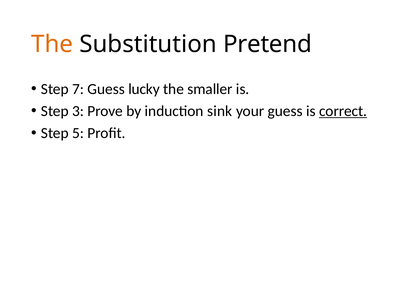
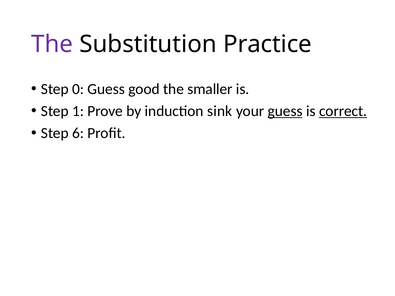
The at (52, 44) colour: orange -> purple
Pretend: Pretend -> Practice
7: 7 -> 0
lucky: lucky -> good
3: 3 -> 1
guess at (285, 111) underline: none -> present
5: 5 -> 6
